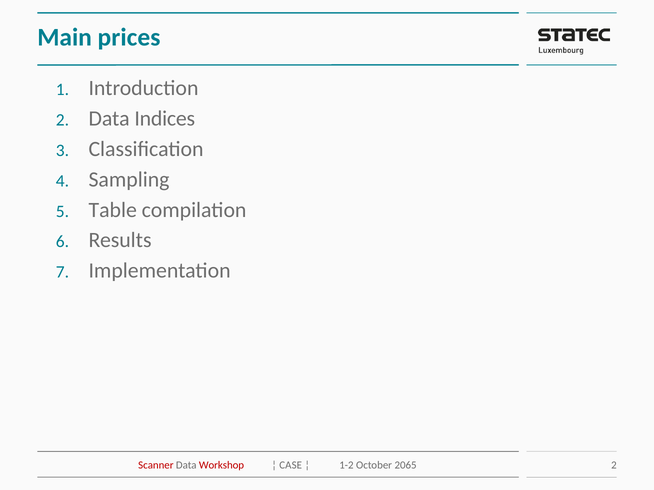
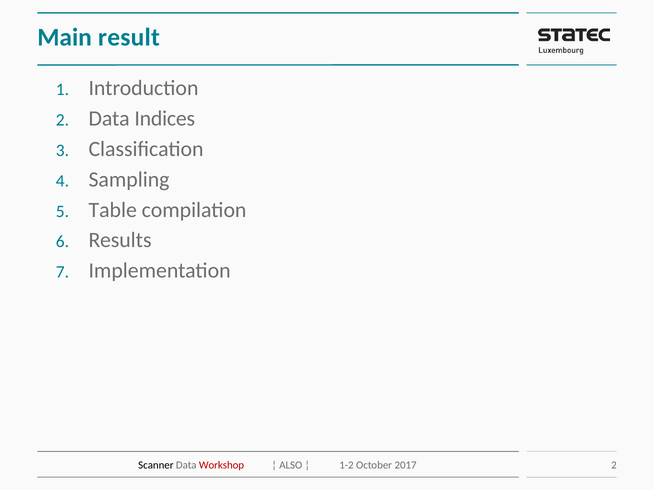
prices: prices -> result
Scanner colour: red -> black
CASE: CASE -> ALSO
2065: 2065 -> 2017
